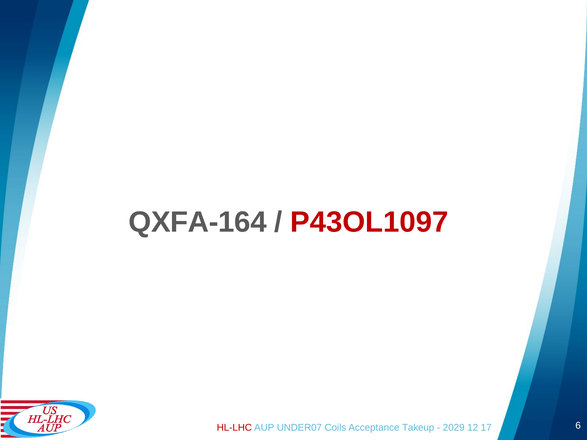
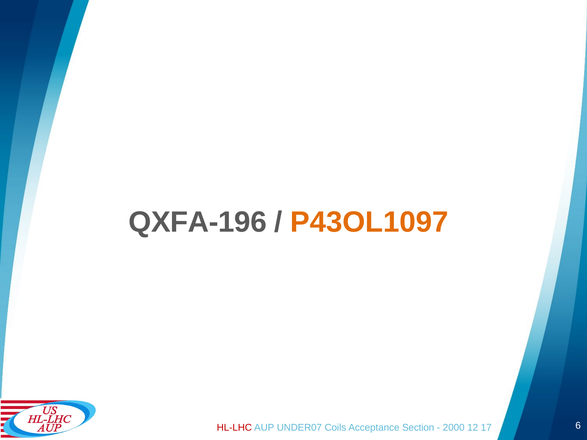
QXFA-164: QXFA-164 -> QXFA-196
P43OL1097 colour: red -> orange
Takeup: Takeup -> Section
2029: 2029 -> 2000
